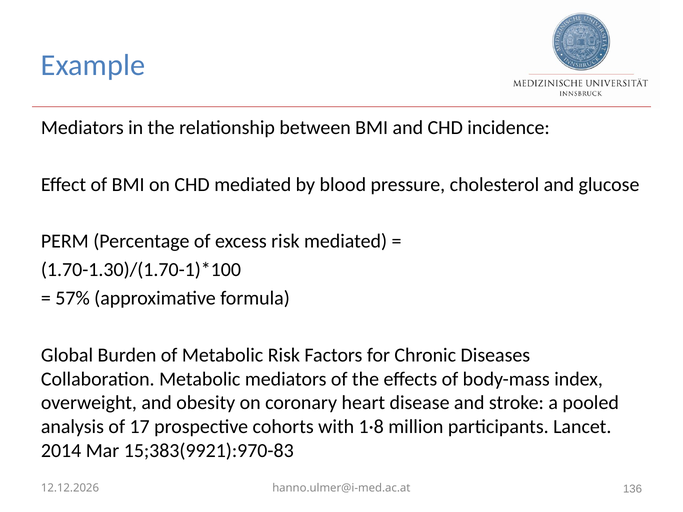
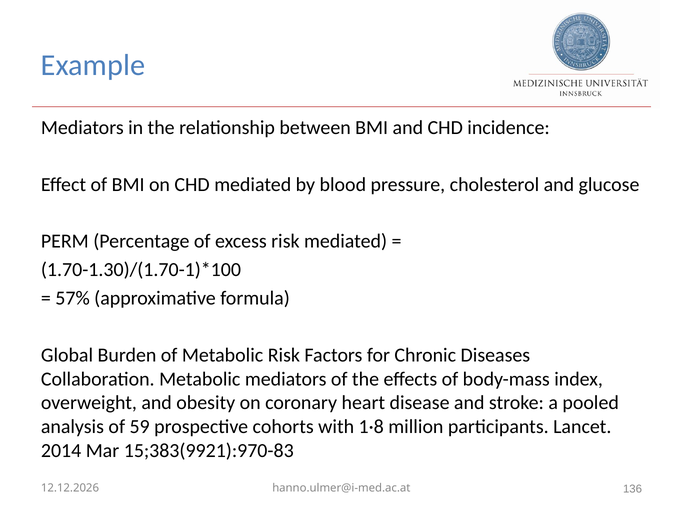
17: 17 -> 59
